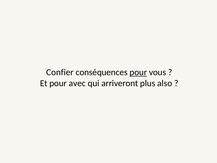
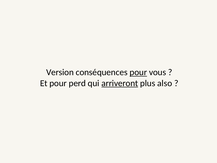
Confier: Confier -> Version
avec: avec -> perd
arriveront underline: none -> present
